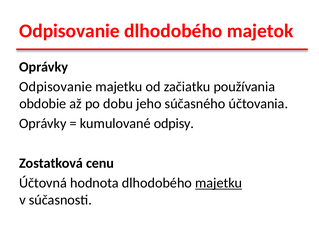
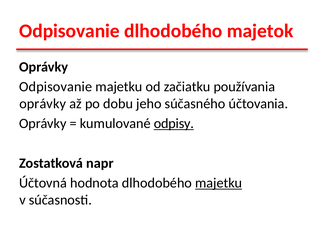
obdobie at (43, 104): obdobie -> oprávky
odpisy underline: none -> present
cenu: cenu -> napr
